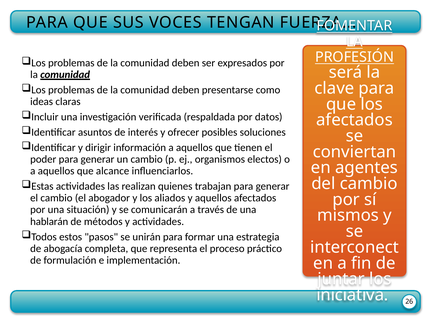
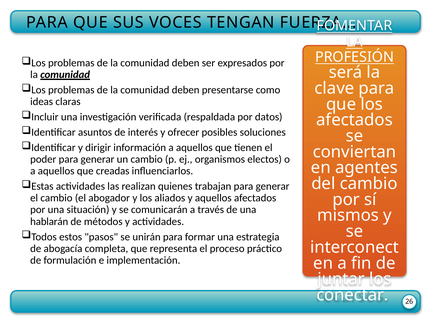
alcance: alcance -> creadas
iniciativa: iniciativa -> conectar
